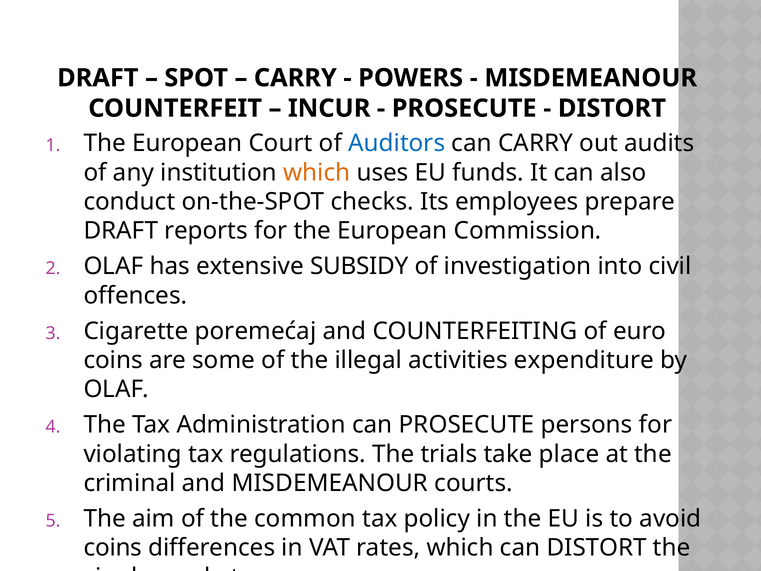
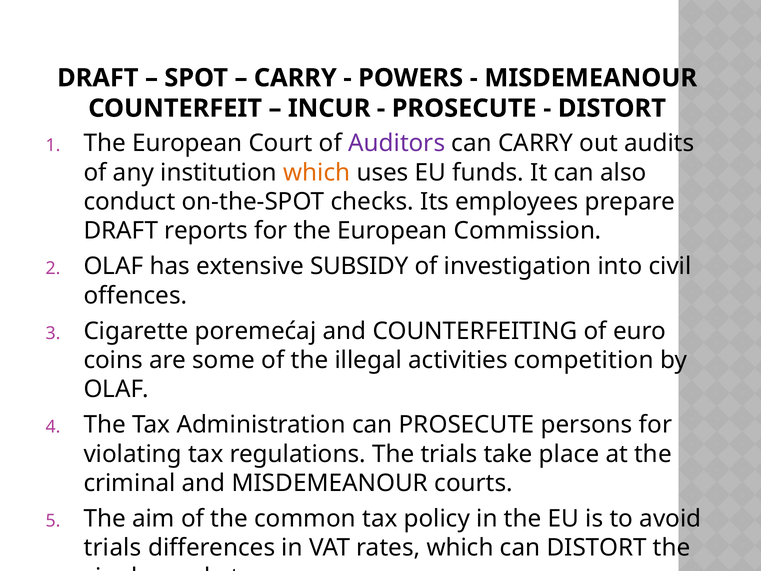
Auditors colour: blue -> purple
expenditure: expenditure -> competition
coins at (113, 548): coins -> trials
